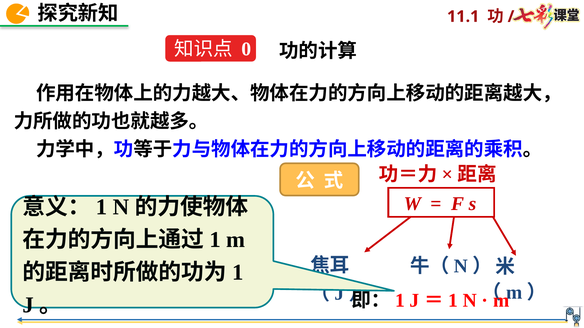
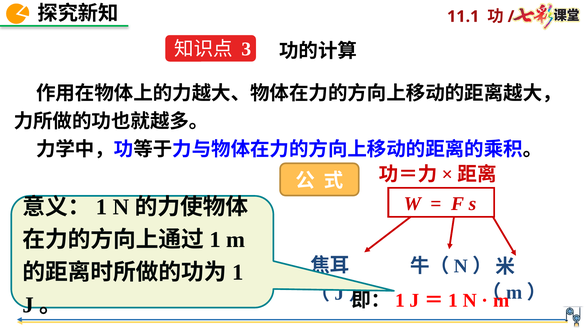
0: 0 -> 3
